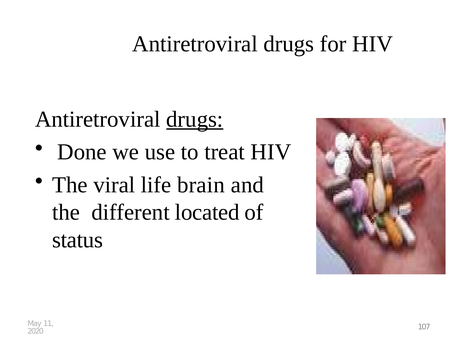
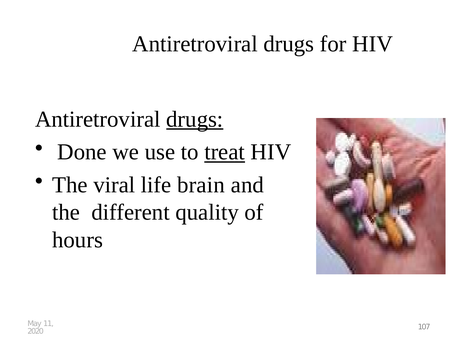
treat underline: none -> present
located: located -> quality
status: status -> hours
